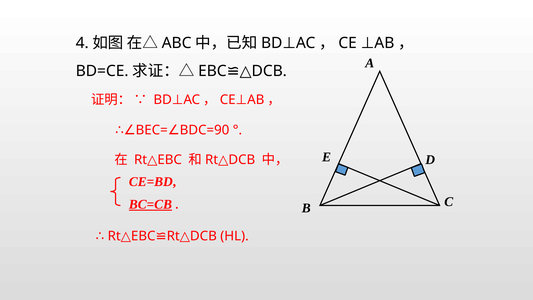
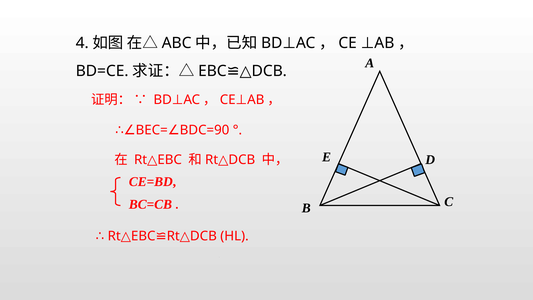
BC=CB underline: present -> none
